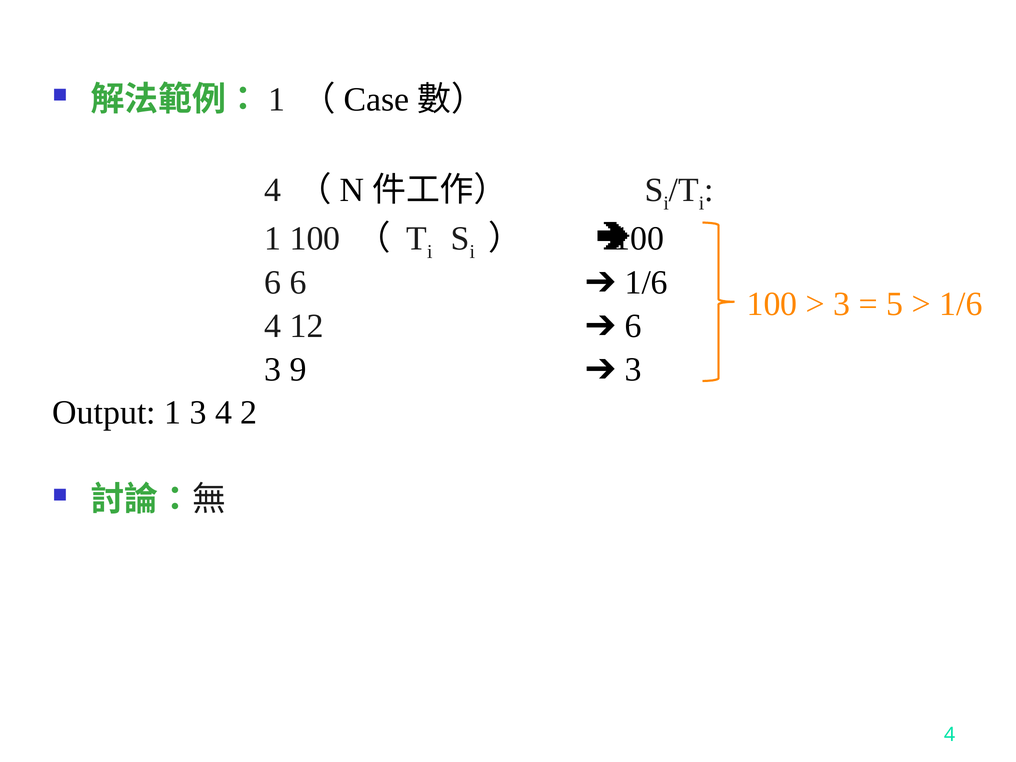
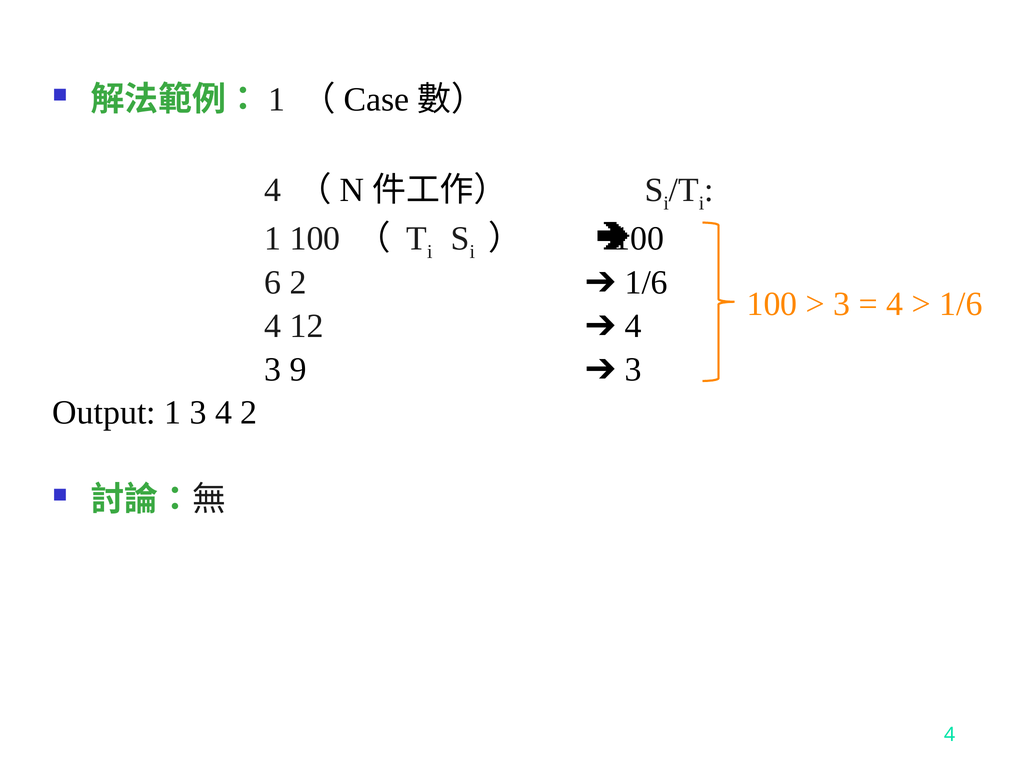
6 6: 6 -> 2
5 at (895, 304): 5 -> 4
12 6: 6 -> 4
